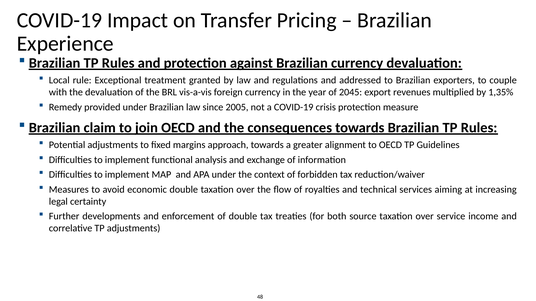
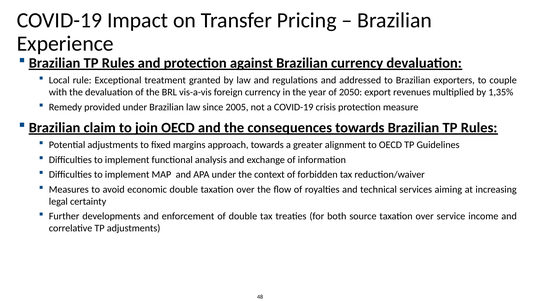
2045: 2045 -> 2050
